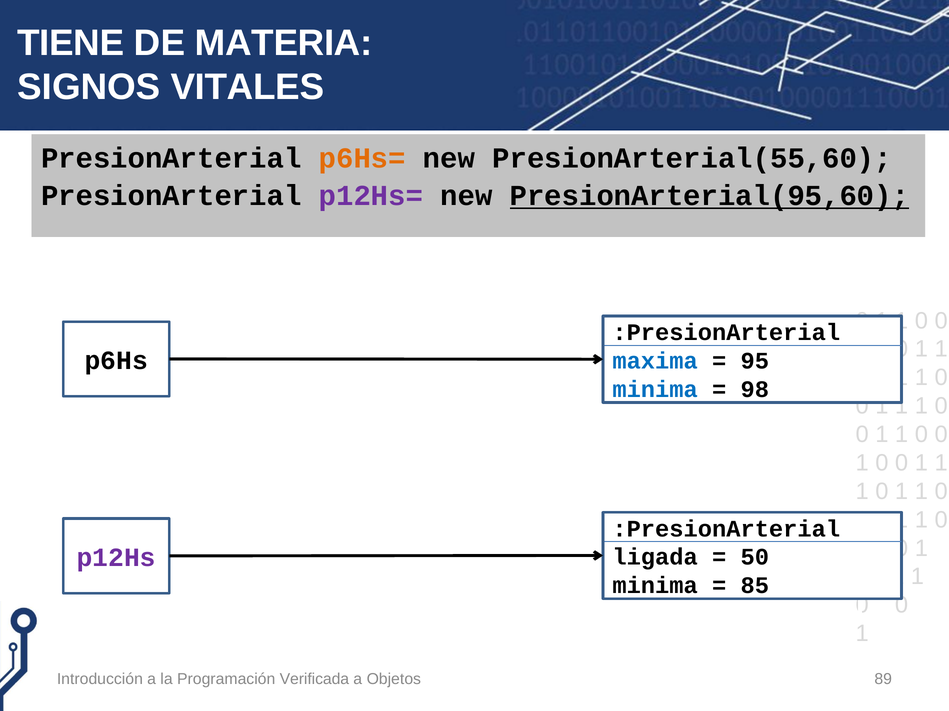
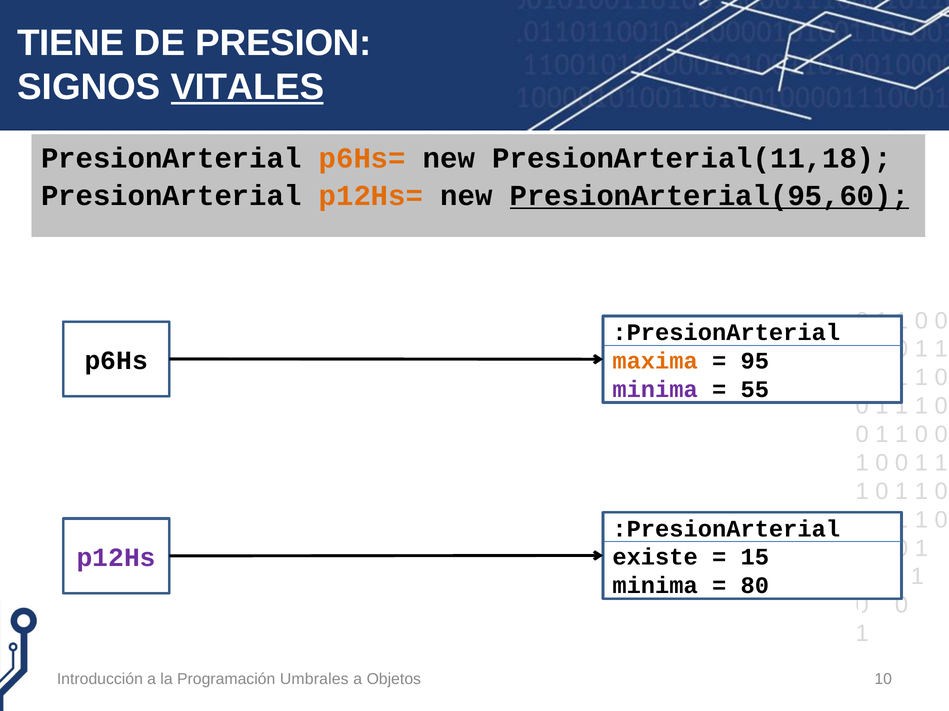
MATERIA: MATERIA -> PRESION
VITALES underline: none -> present
PresionArterial(55,60: PresionArterial(55,60 -> PresionArterial(11,18
p12Hs= colour: purple -> orange
maxima colour: blue -> orange
minima at (655, 390) colour: blue -> purple
98: 98 -> 55
ligada: ligada -> existe
50: 50 -> 15
85: 85 -> 80
Verificada: Verificada -> Umbrales
89: 89 -> 10
